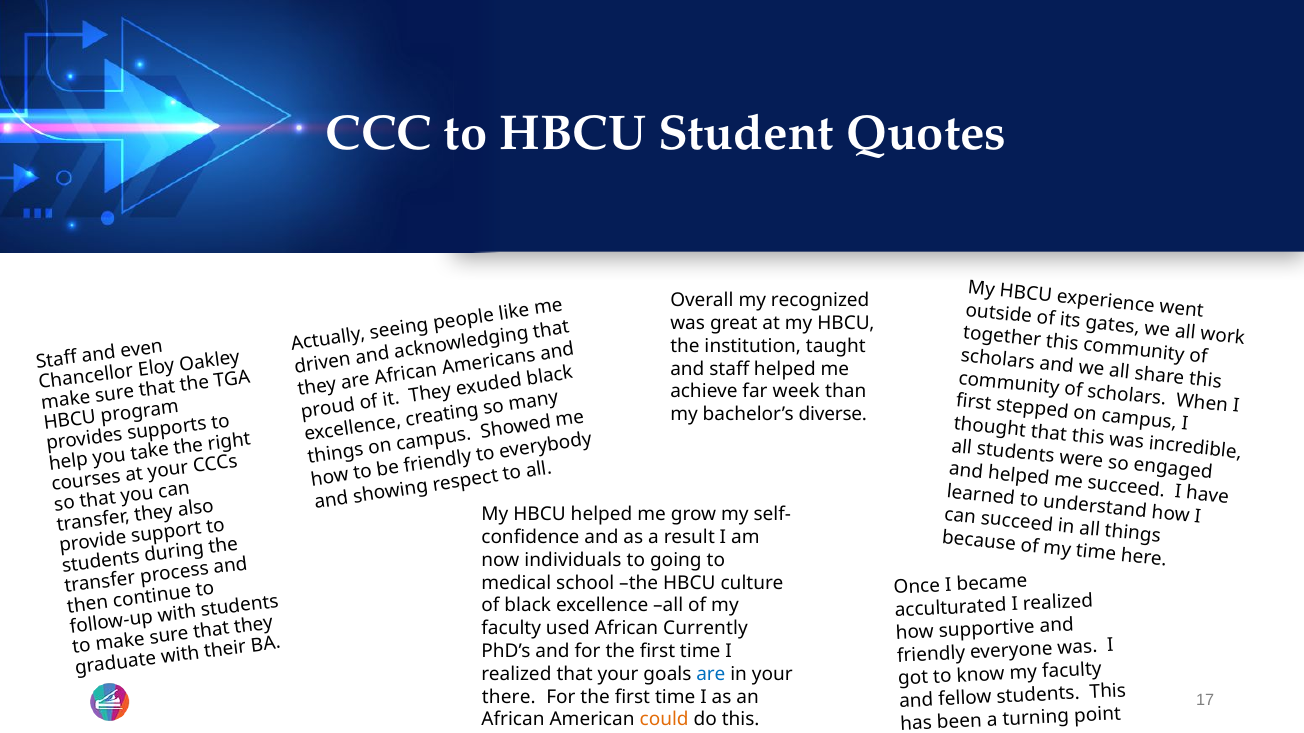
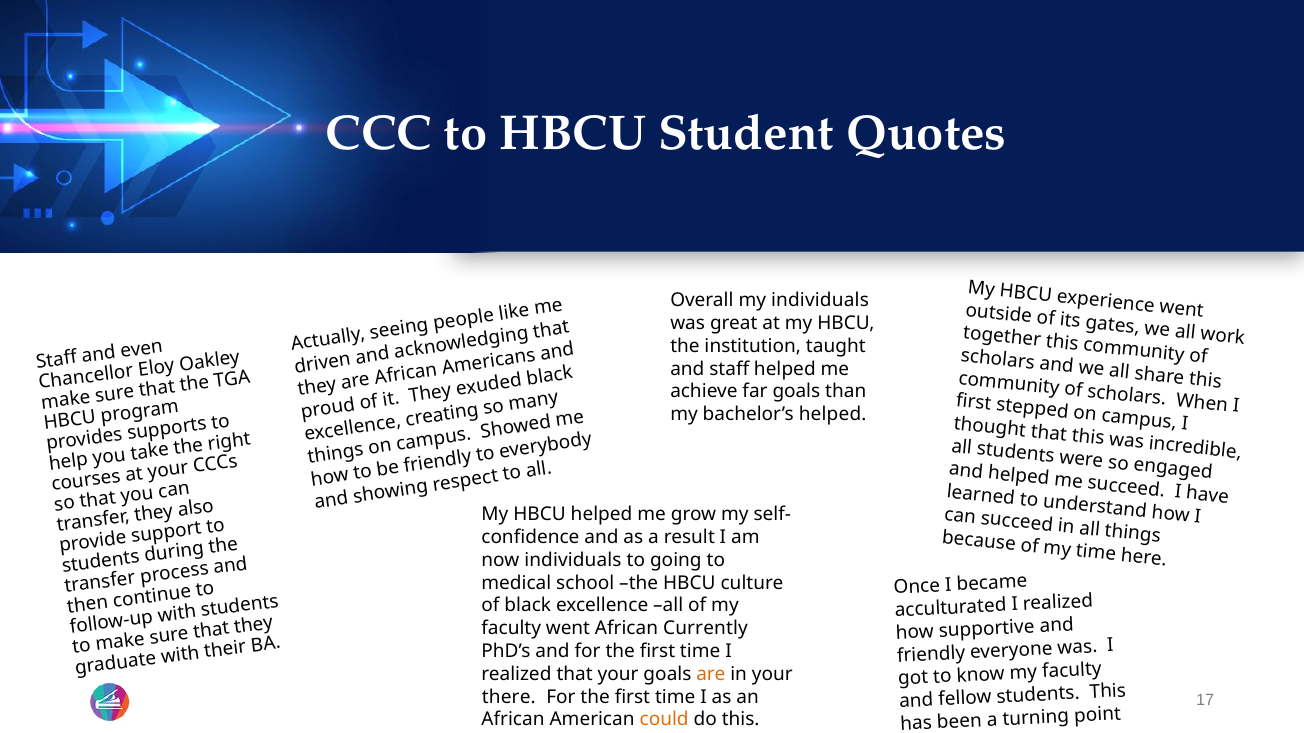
my recognized: recognized -> individuals
far week: week -> goals
bachelor’s diverse: diverse -> helped
faculty used: used -> went
are at (711, 674) colour: blue -> orange
